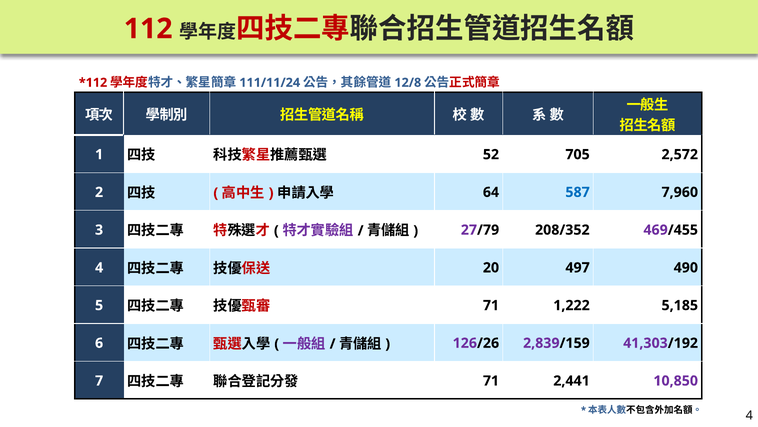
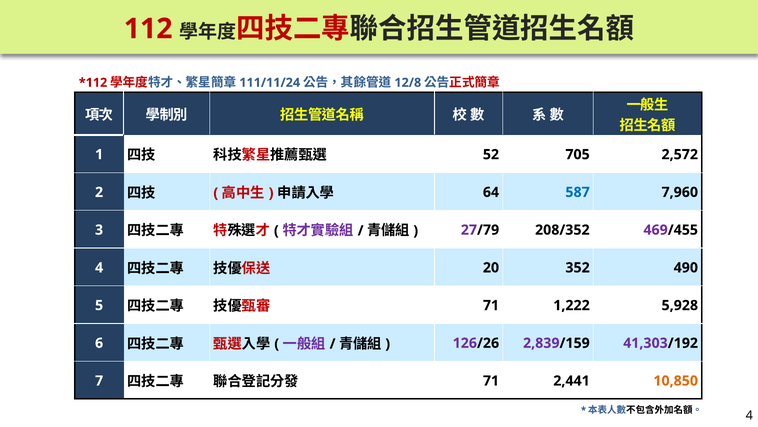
497: 497 -> 352
5,185: 5,185 -> 5,928
10,850 colour: purple -> orange
